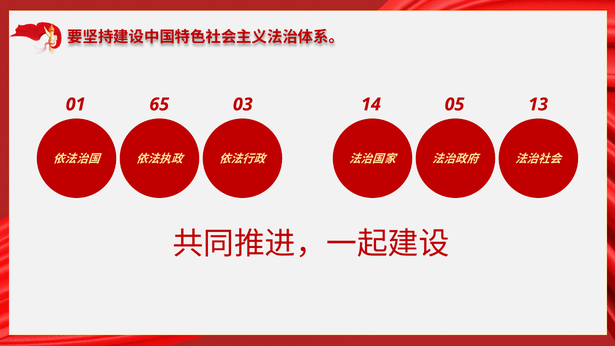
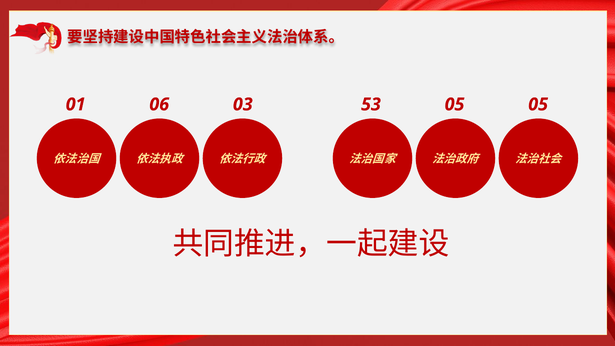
65: 65 -> 06
14: 14 -> 53
05 13: 13 -> 05
